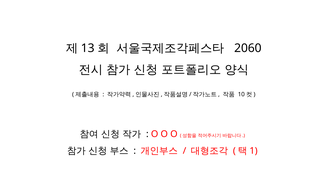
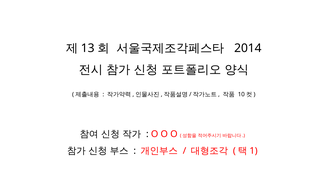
2060: 2060 -> 2014
